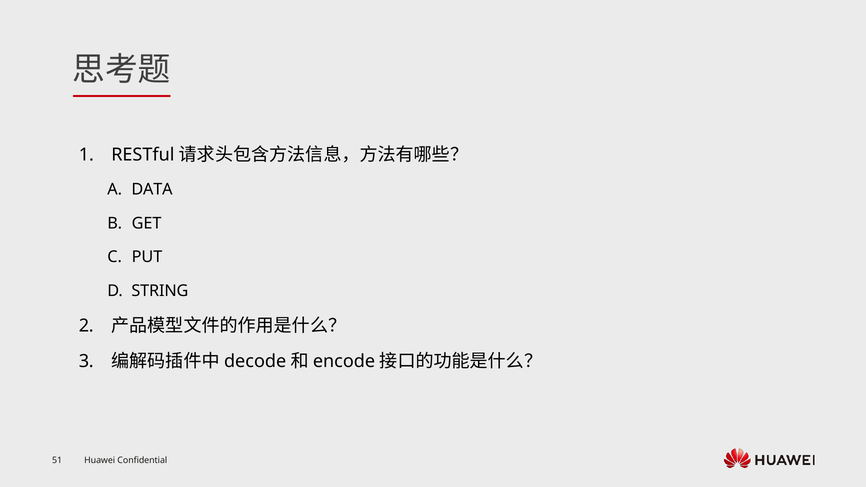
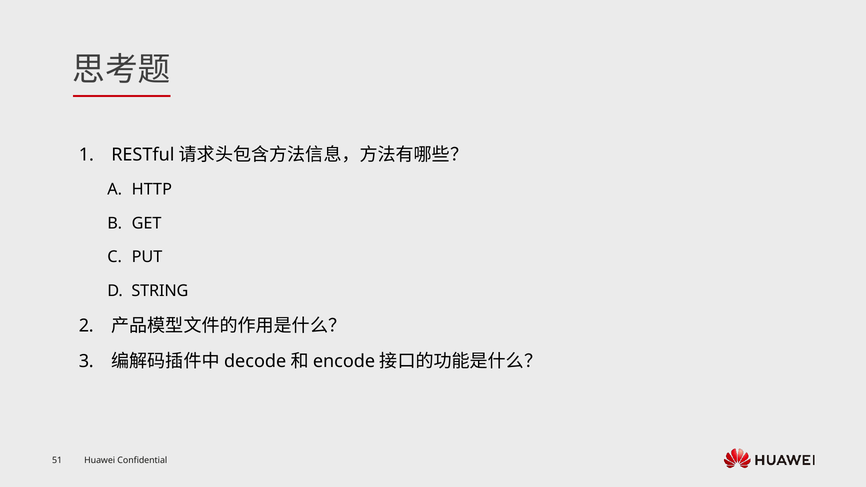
DATA: DATA -> HTTP
